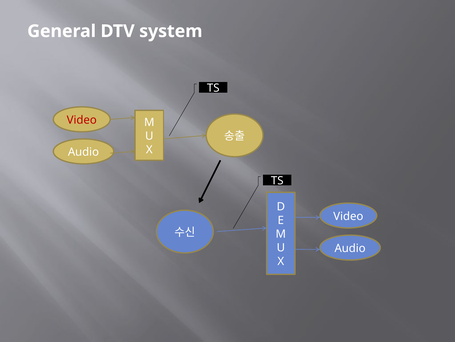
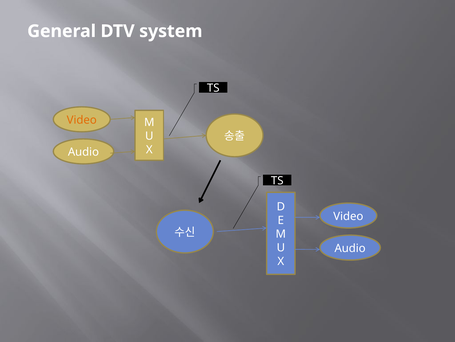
Video at (82, 120) colour: red -> orange
